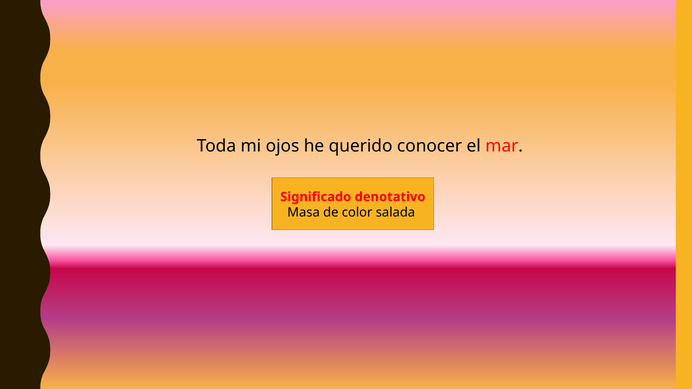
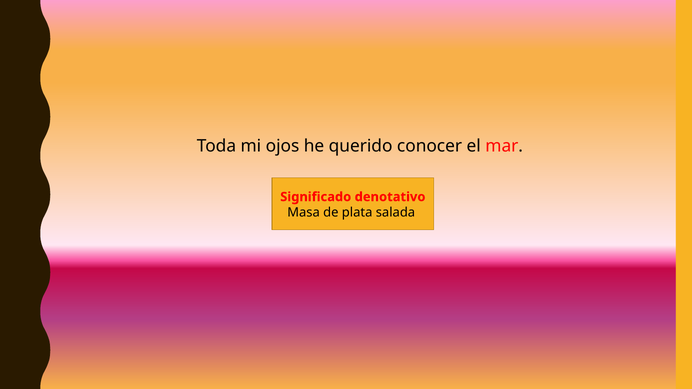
color: color -> plata
